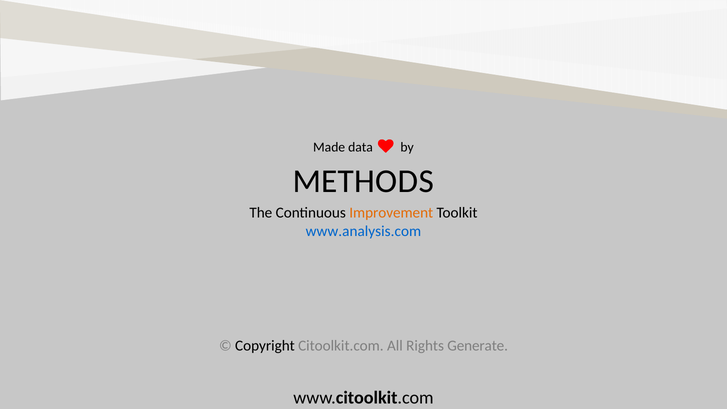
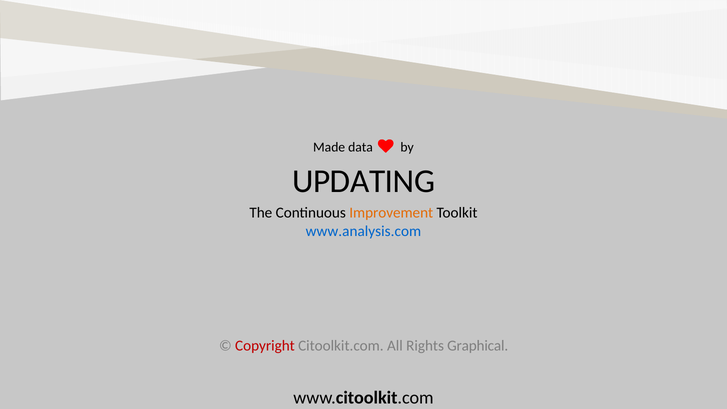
METHODS: METHODS -> UPDATING
Copyright colour: black -> red
Generate: Generate -> Graphical
